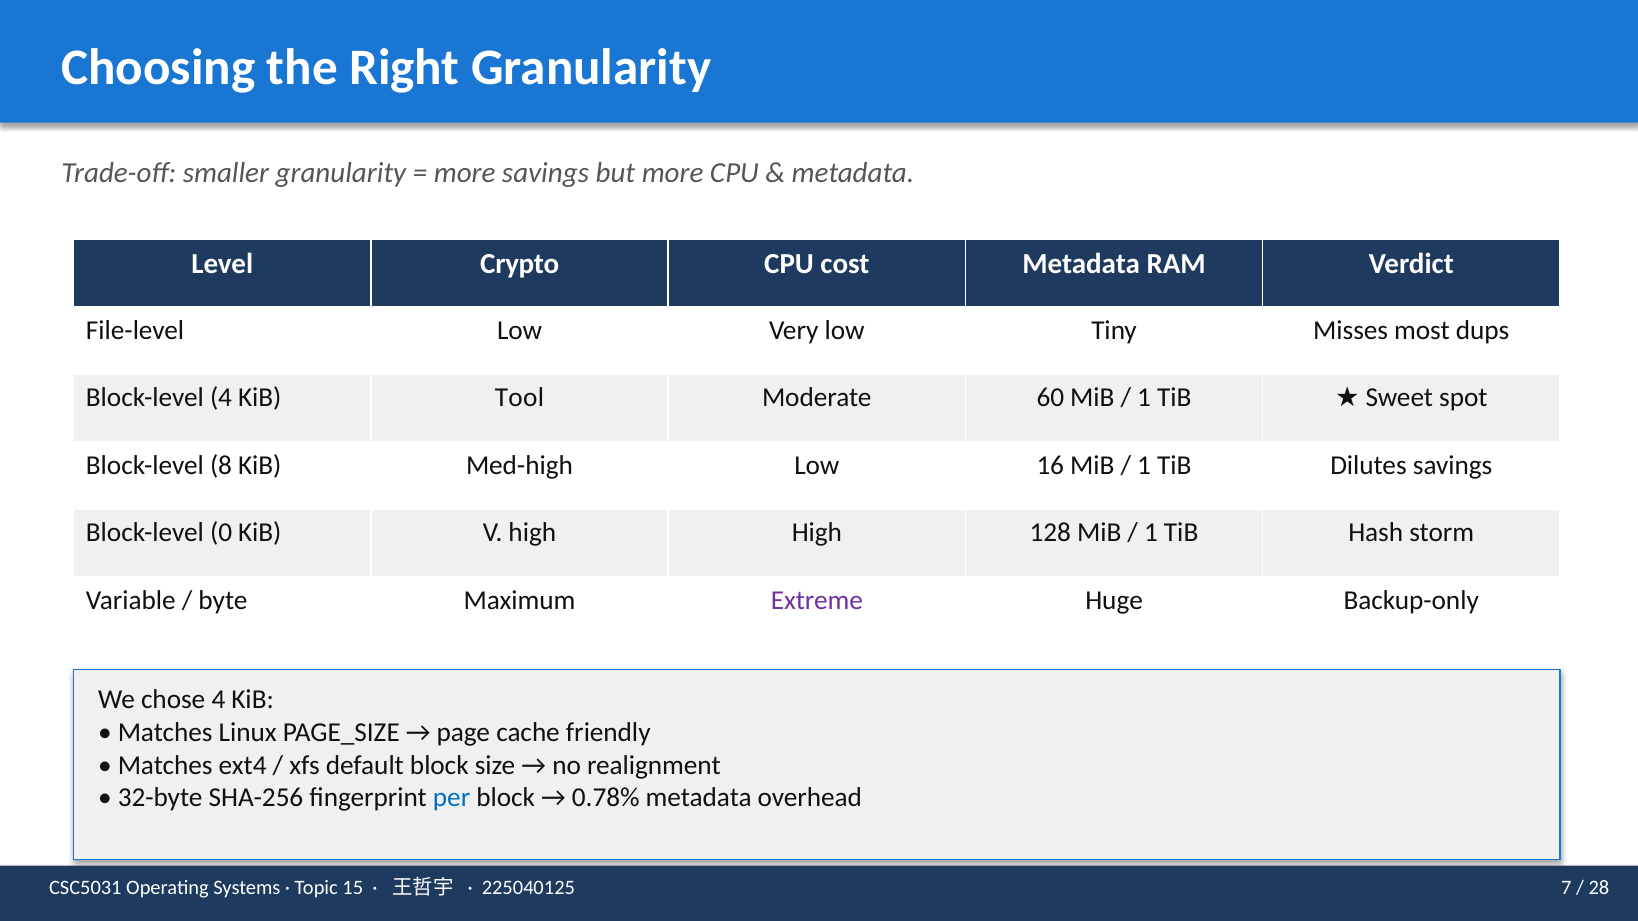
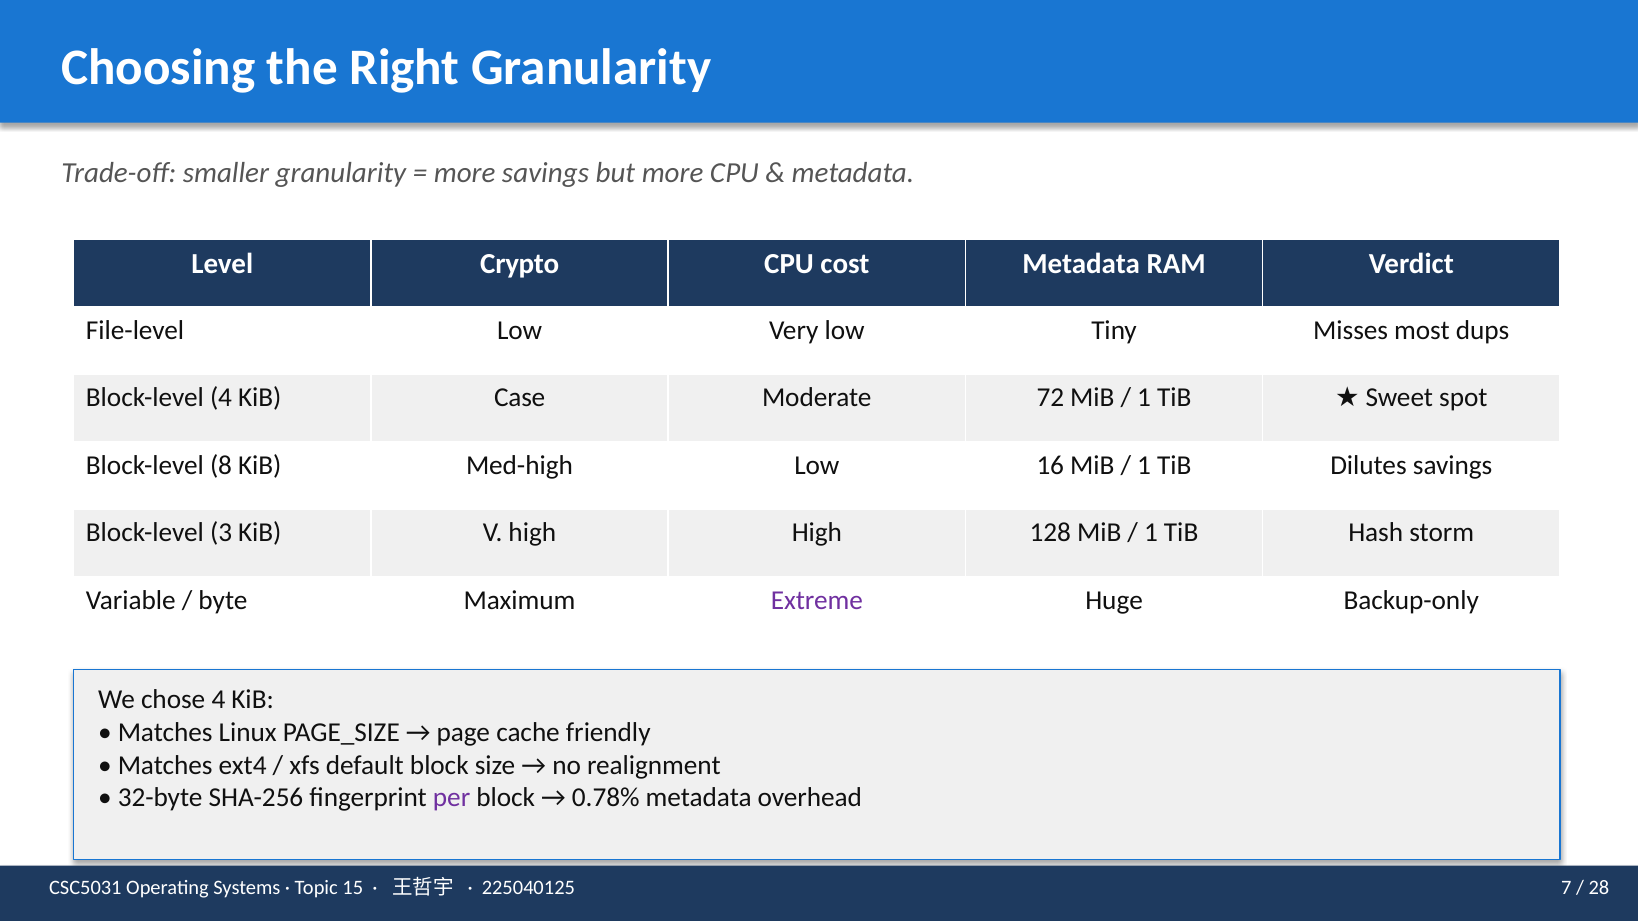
Tool: Tool -> Case
60: 60 -> 72
0: 0 -> 3
per colour: blue -> purple
